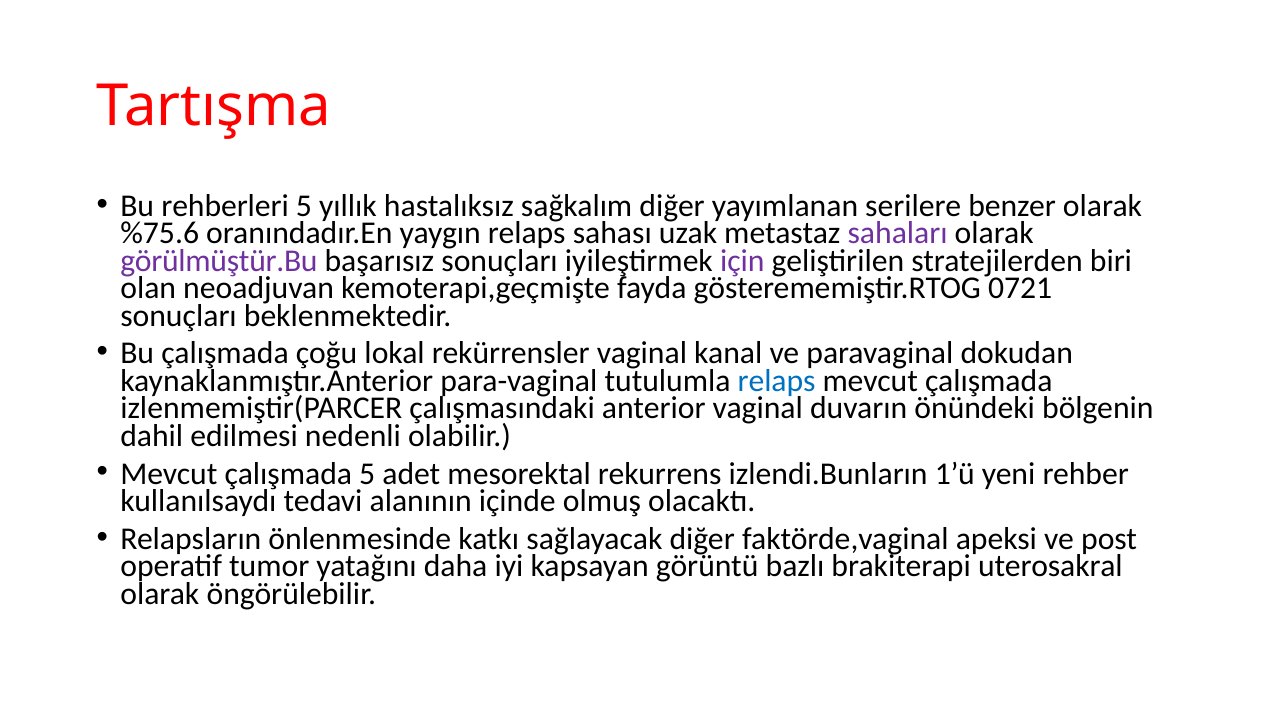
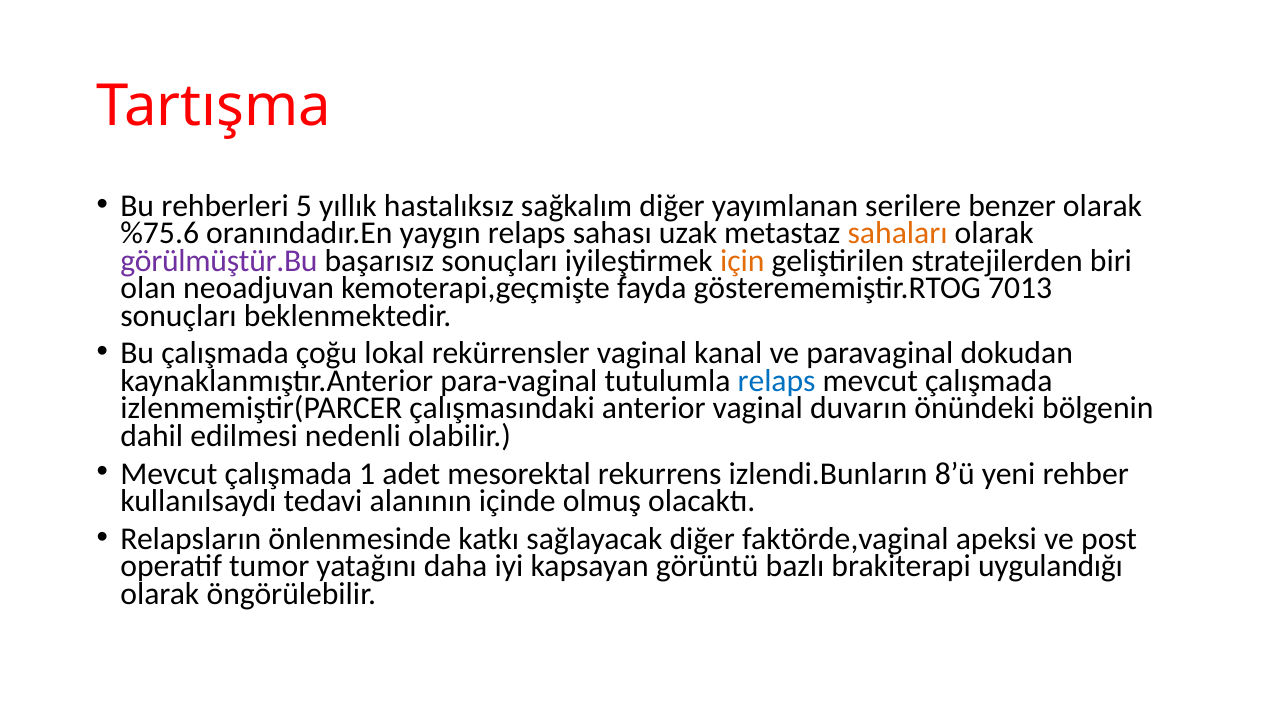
sahaları colour: purple -> orange
için colour: purple -> orange
0721: 0721 -> 7013
çalışmada 5: 5 -> 1
1’ü: 1’ü -> 8’ü
uterosakral: uterosakral -> uygulandığı
